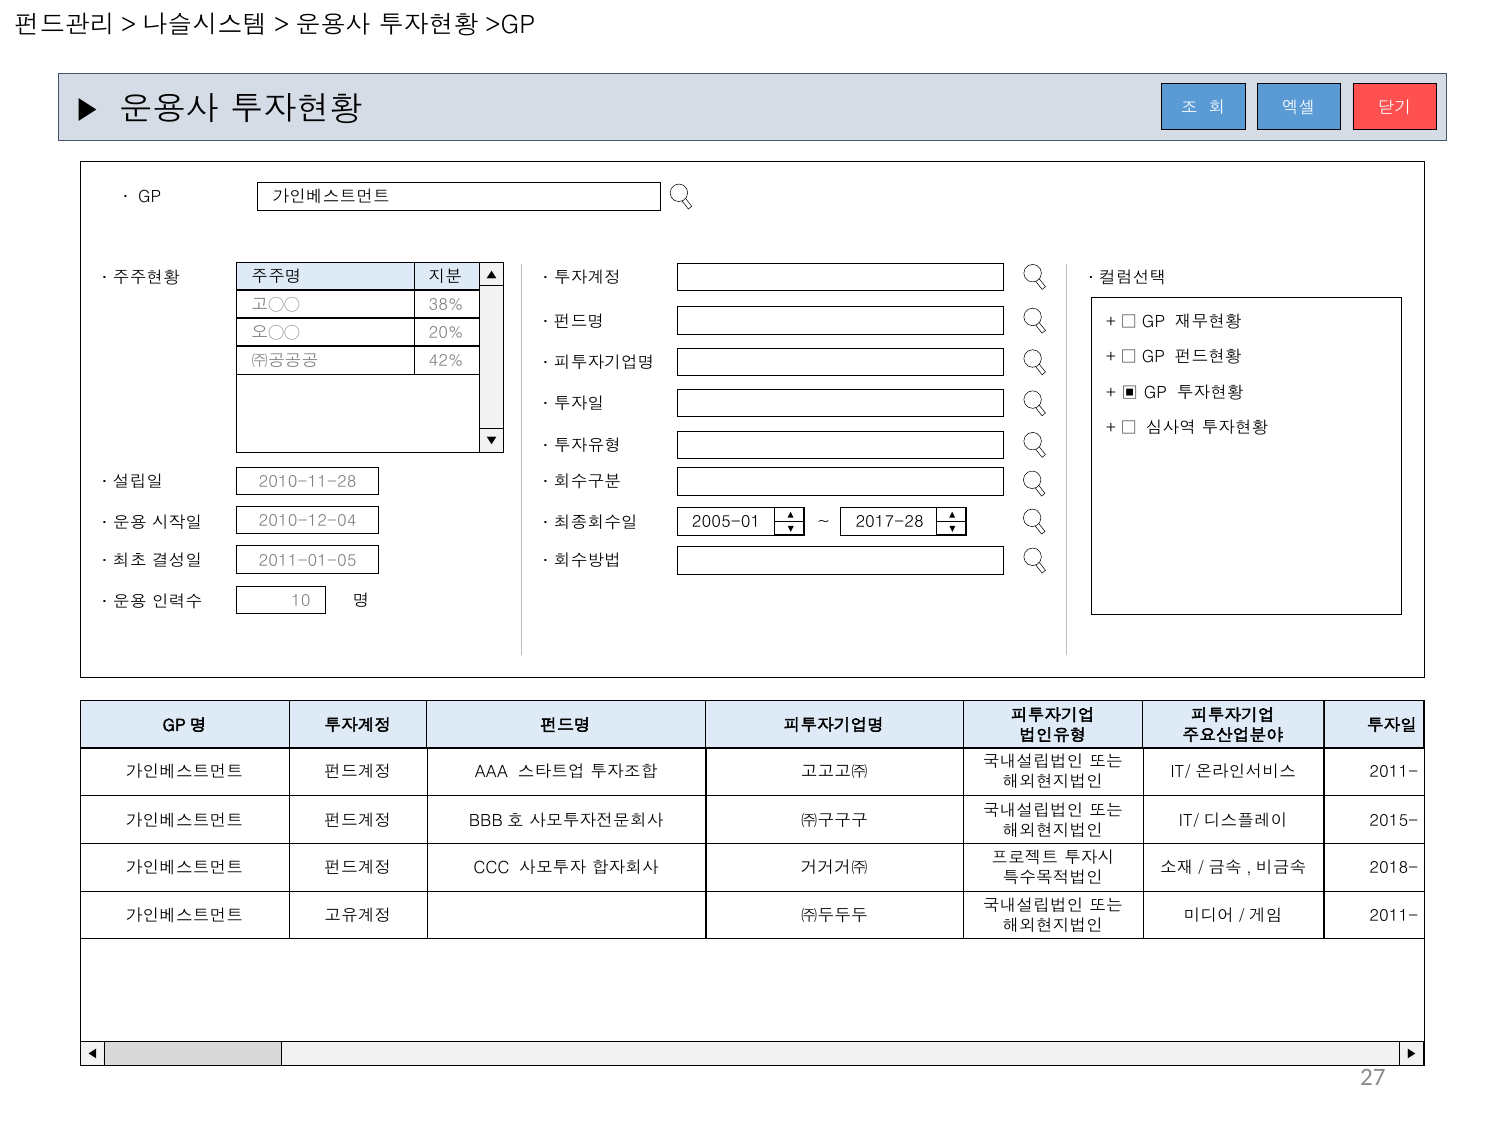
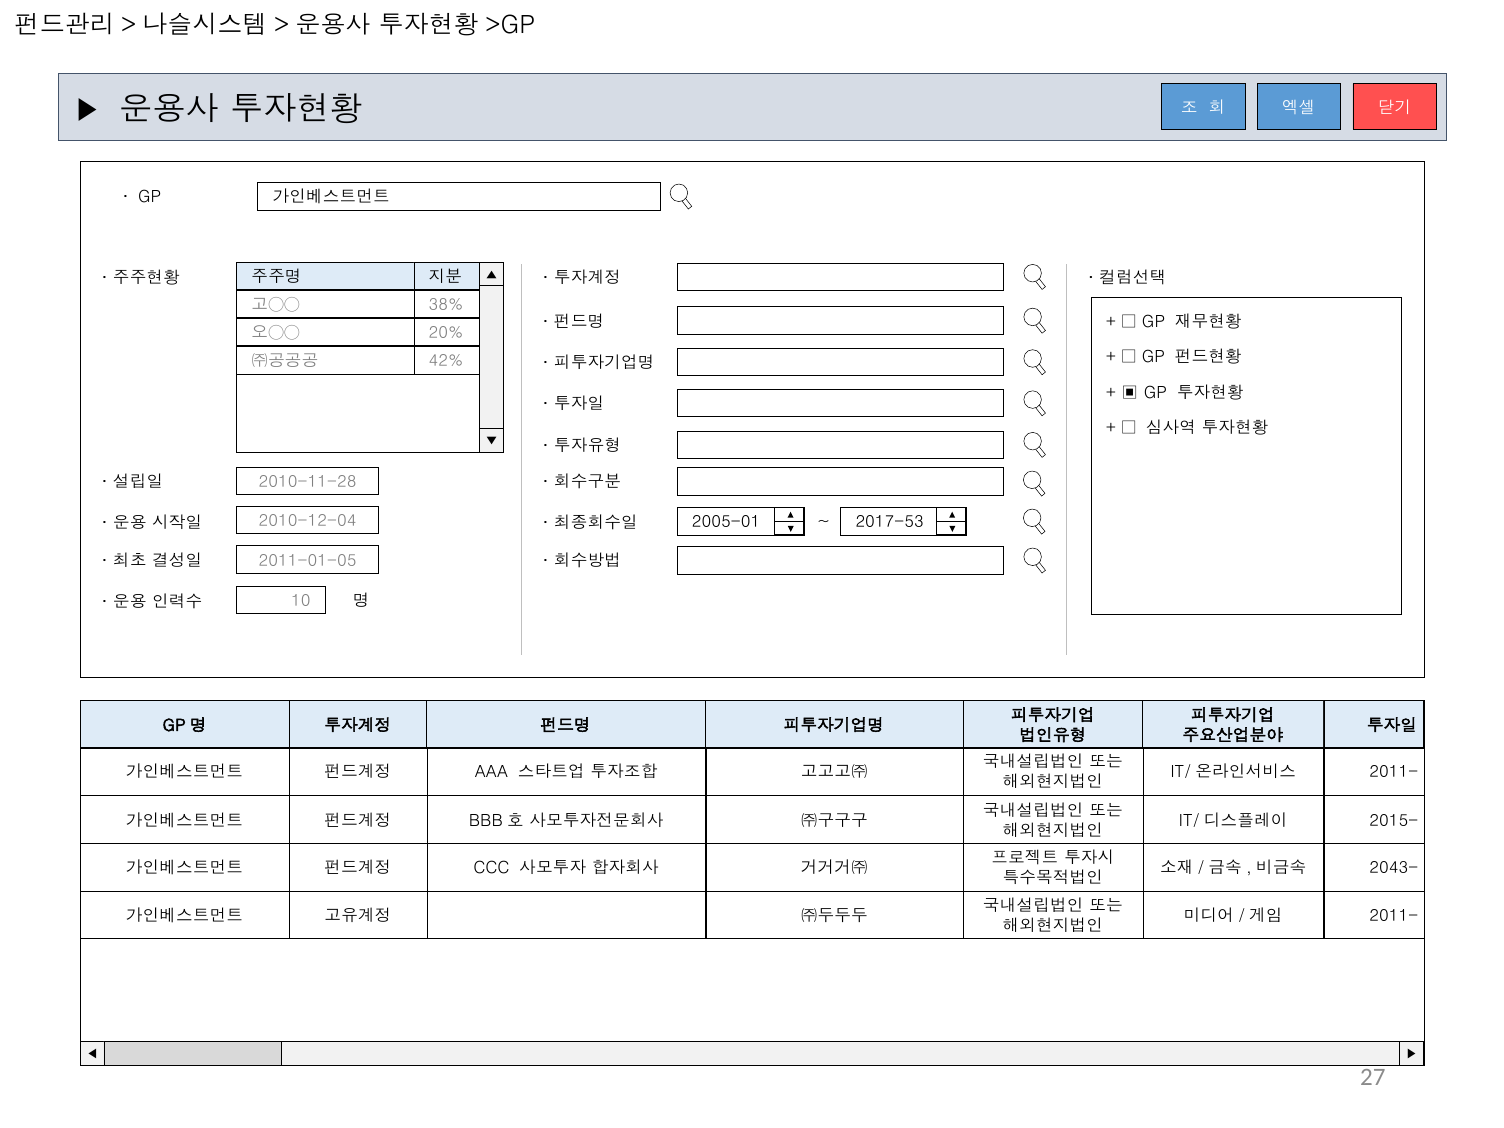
2017-28: 2017-28 -> 2017-53
2018-: 2018- -> 2043-
